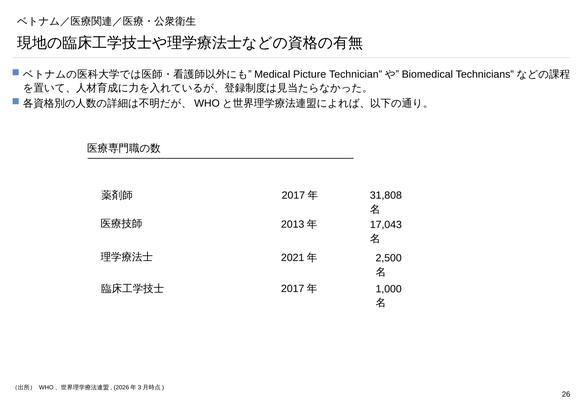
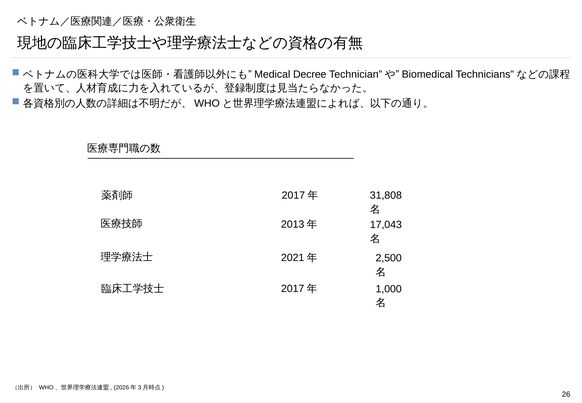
Picture: Picture -> Decree
